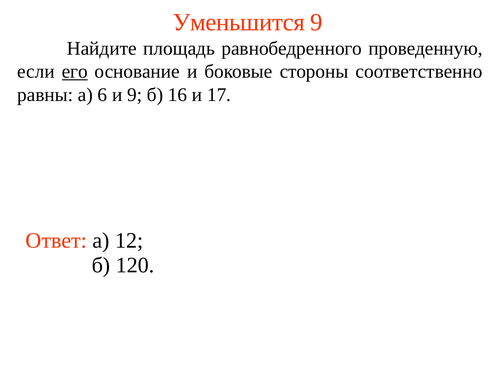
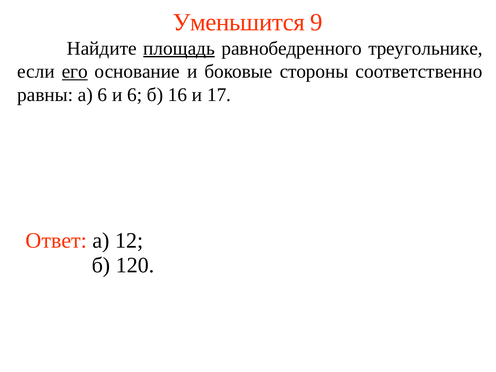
площадь underline: none -> present
проведенную: проведенную -> треугольнике
и 9: 9 -> 6
